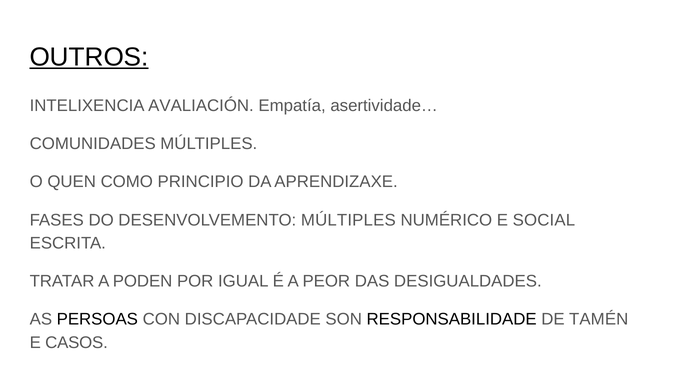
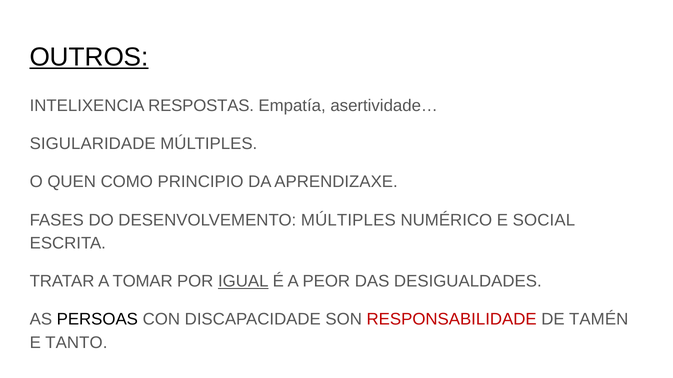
AVALIACIÓN: AVALIACIÓN -> RESPOSTAS
COMUNIDADES: COMUNIDADES -> SIGULARIDADE
PODEN: PODEN -> TOMAR
IGUAL underline: none -> present
RESPONSABILIDADE colour: black -> red
CASOS: CASOS -> TANTO
